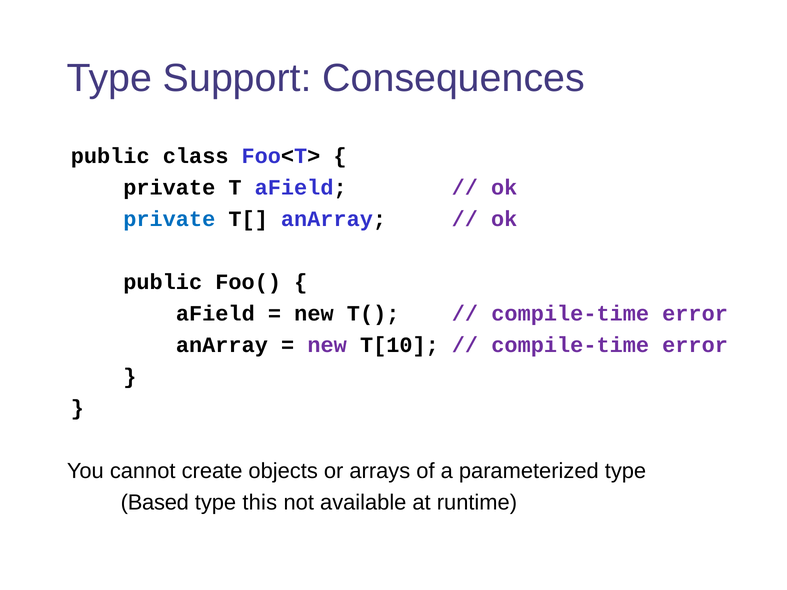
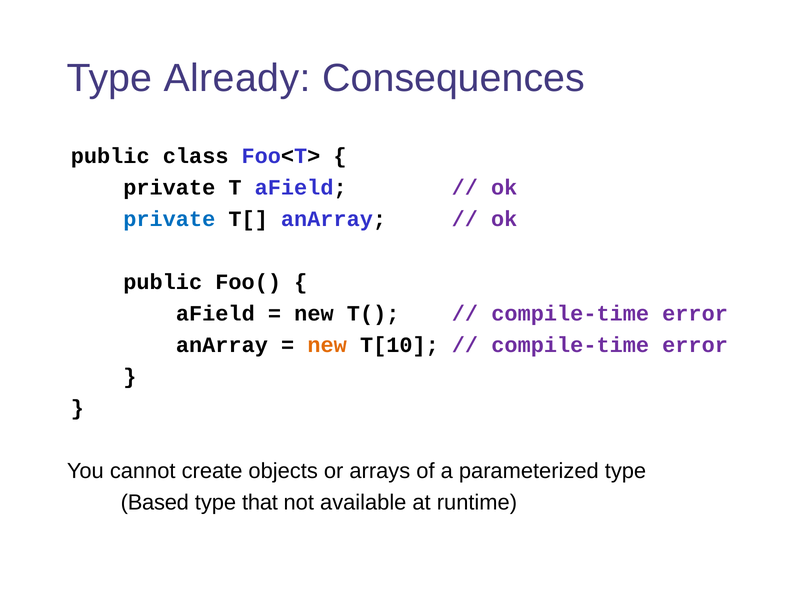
Support: Support -> Already
new at (327, 345) colour: purple -> orange
this: this -> that
